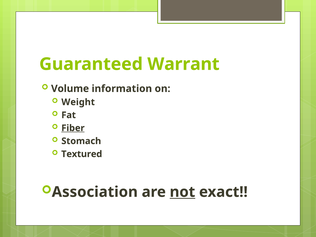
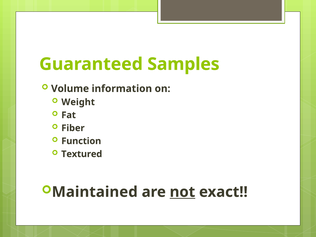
Warrant: Warrant -> Samples
Fiber underline: present -> none
Stomach: Stomach -> Function
Association: Association -> Maintained
